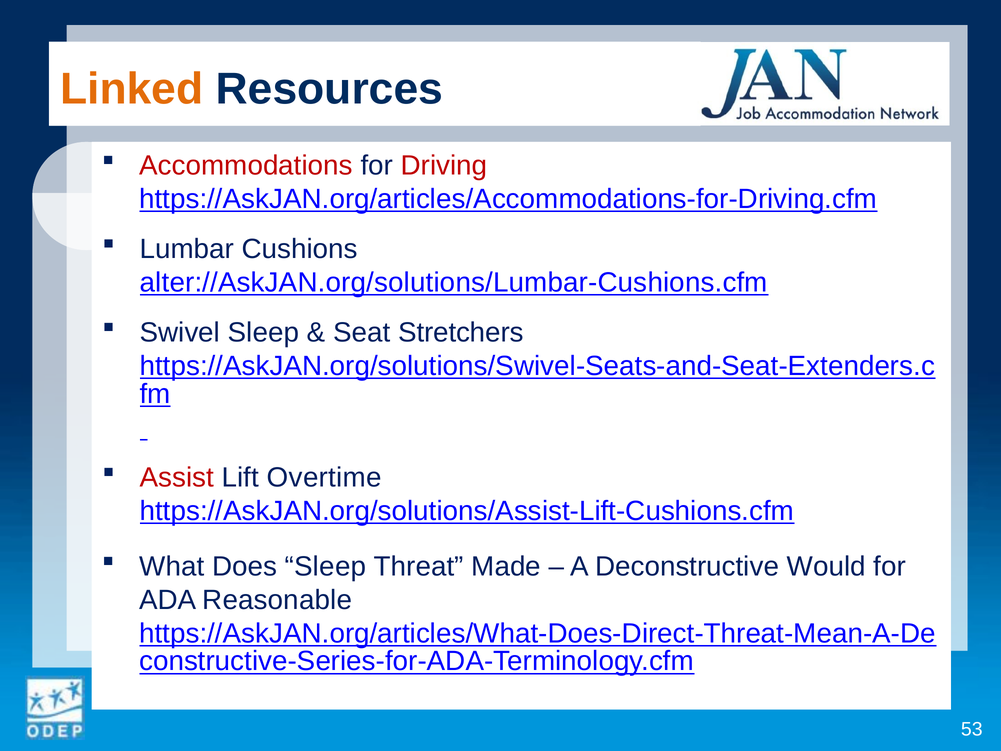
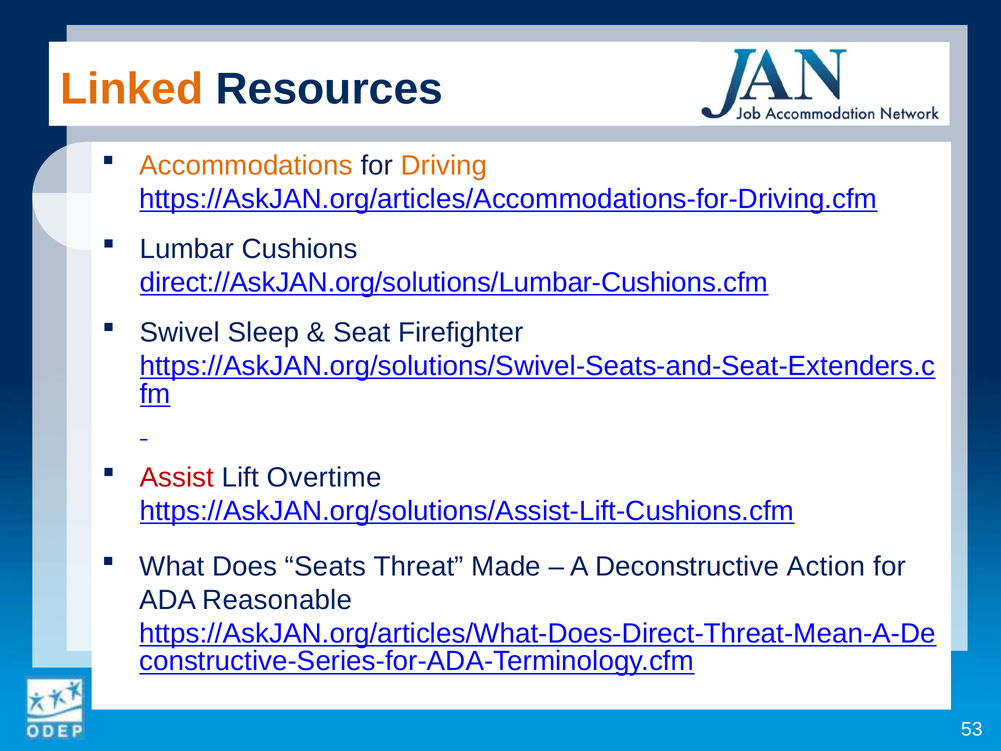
Accommodations colour: red -> orange
Driving colour: red -> orange
alter://AskJAN.org/solutions/Lumbar-Cushions.cfm: alter://AskJAN.org/solutions/Lumbar-Cushions.cfm -> direct://AskJAN.org/solutions/Lumbar-Cushions.cfm
Stretchers: Stretchers -> Firefighter
Does Sleep: Sleep -> Seats
Would: Would -> Action
